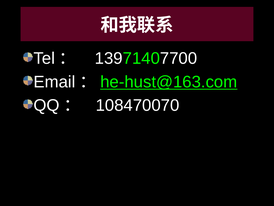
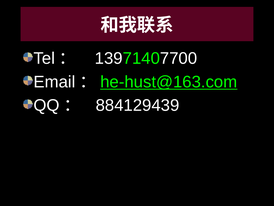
108470070: 108470070 -> 884129439
